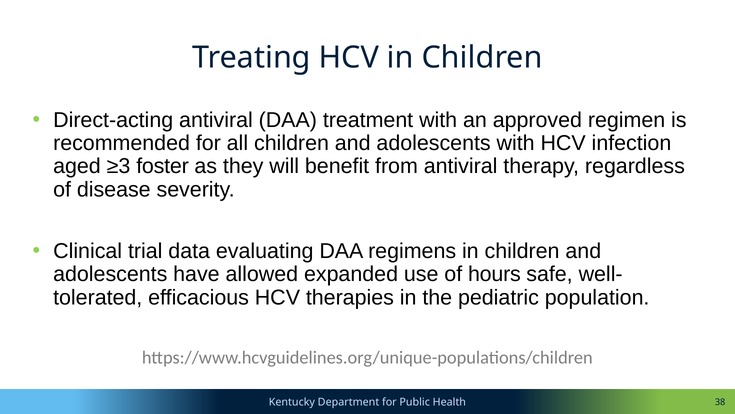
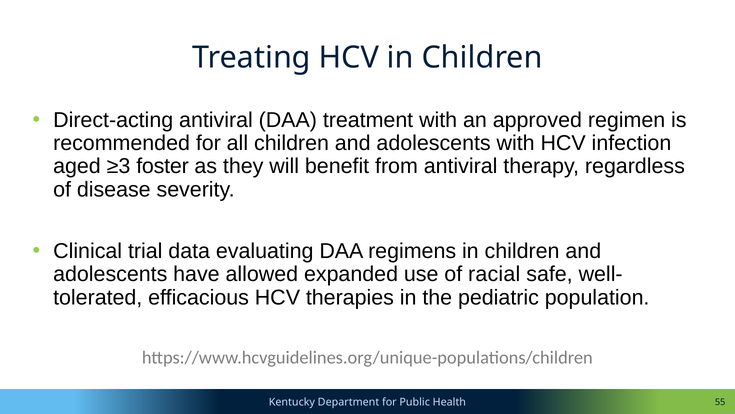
hours: hours -> racial
38: 38 -> 55
